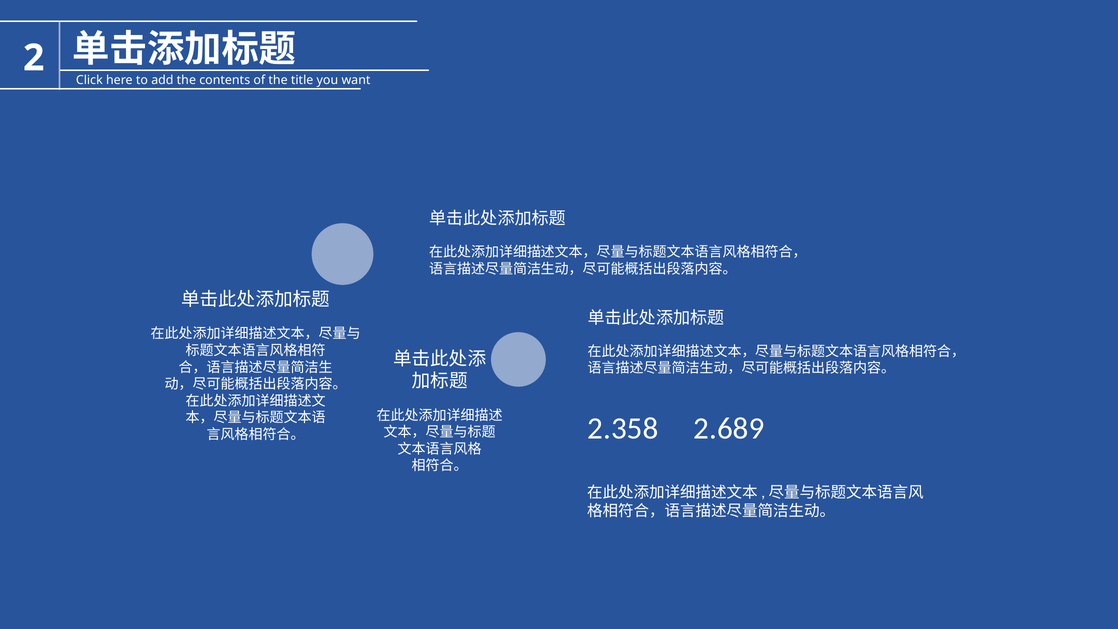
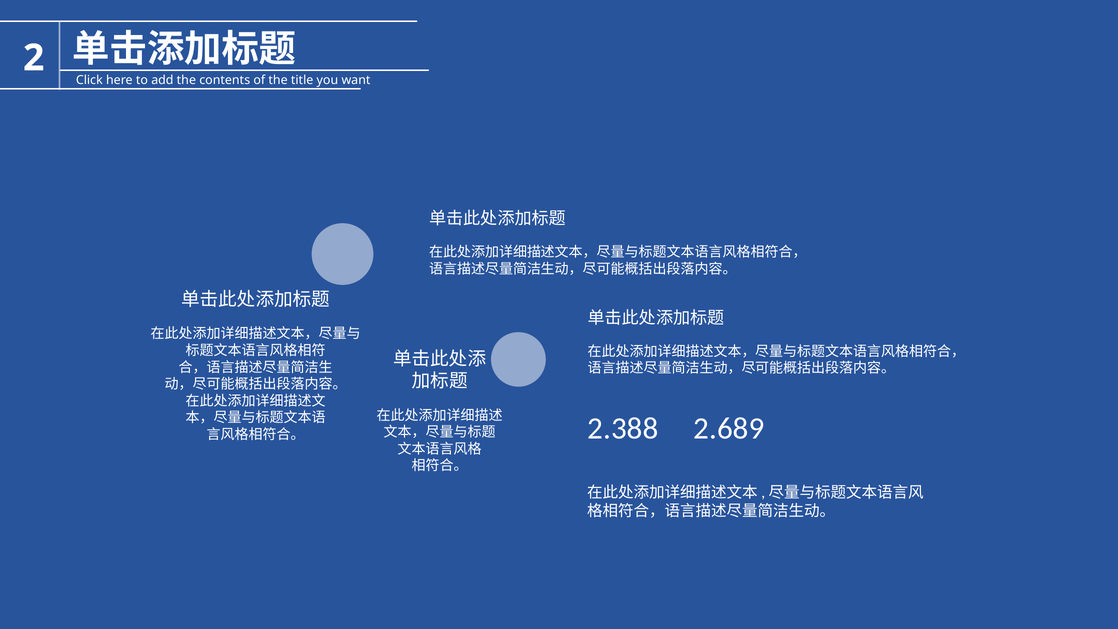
2.358: 2.358 -> 2.388
